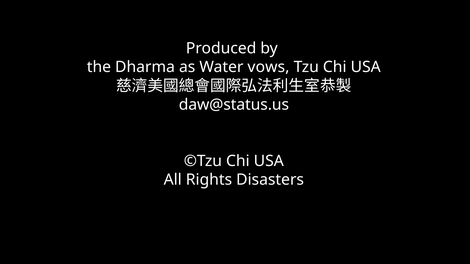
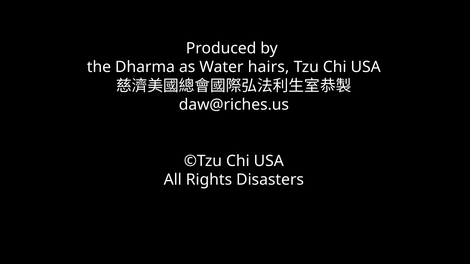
vows: vows -> hairs
daw@status.us: daw@status.us -> daw@riches.us
